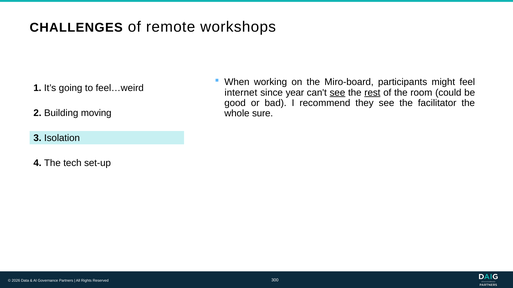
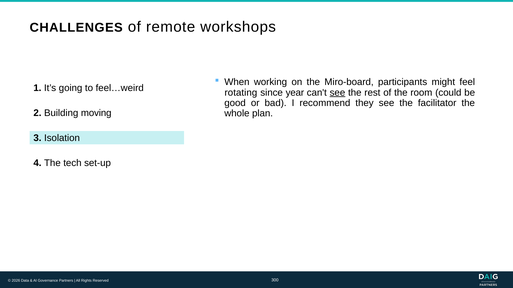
internet: internet -> rotating
rest underline: present -> none
sure: sure -> plan
